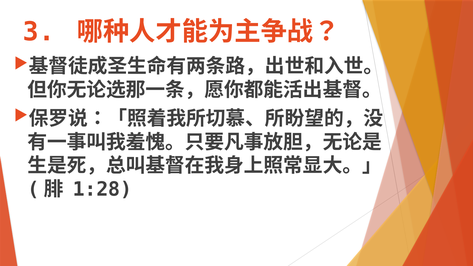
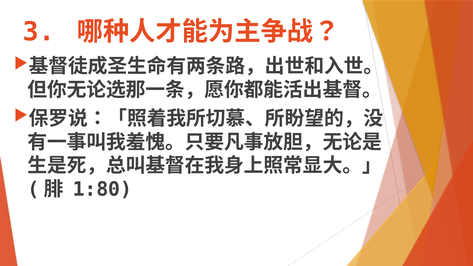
1:28: 1:28 -> 1:80
